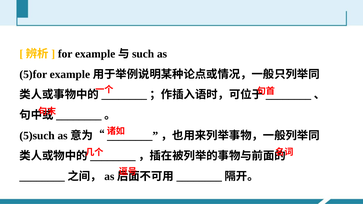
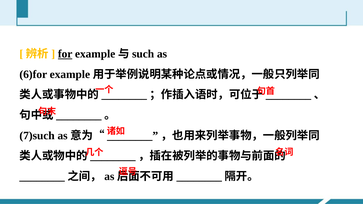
for underline: none -> present
5)for: 5)for -> 6)for
5)such: 5)such -> 7)such
